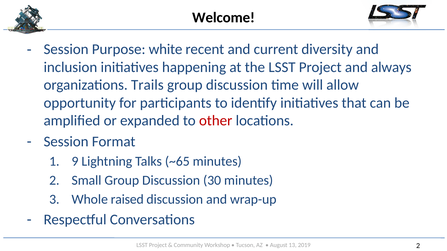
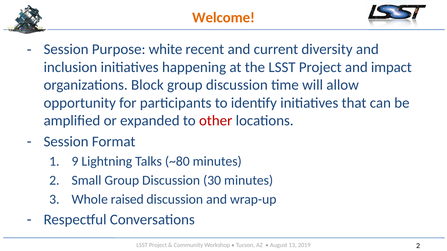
Welcome colour: black -> orange
always: always -> impact
Trails: Trails -> Block
~65: ~65 -> ~80
